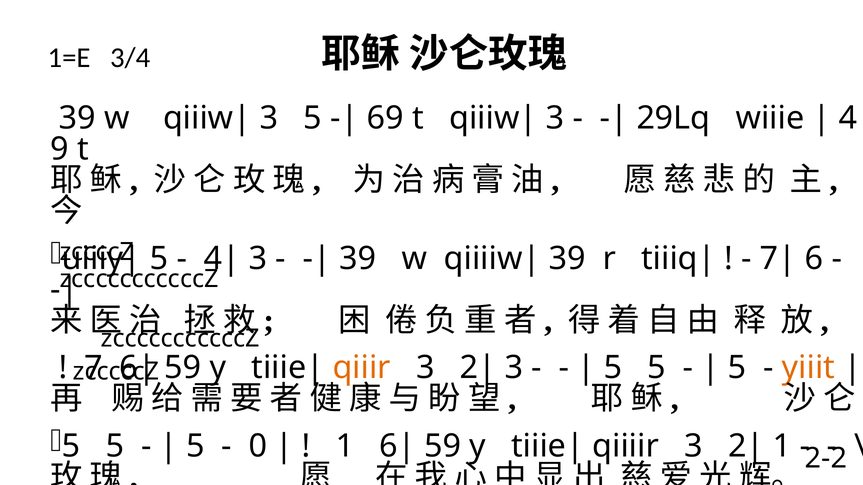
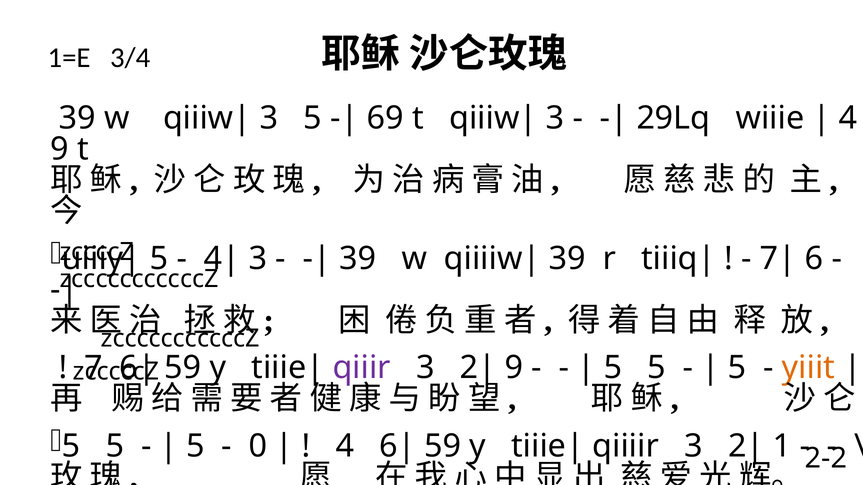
qiiir colour: orange -> purple
3 at (514, 368): 3 -> 9
1 at (345, 446): 1 -> 4
